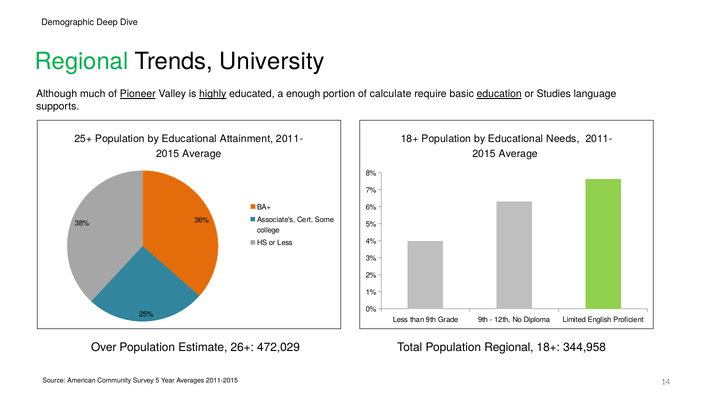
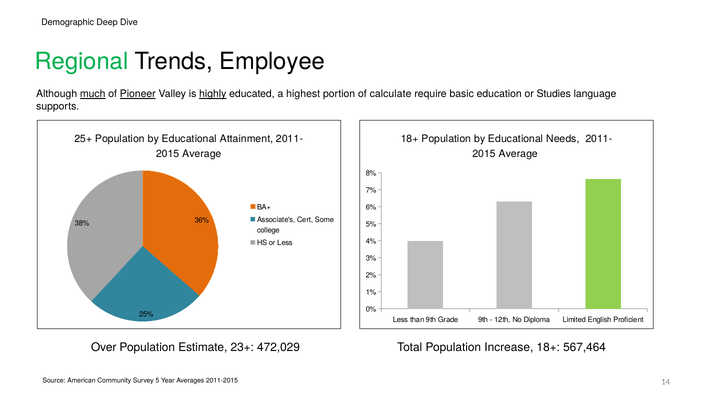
University: University -> Employee
much underline: none -> present
enough: enough -> highest
education underline: present -> none
26+: 26+ -> 23+
Population Regional: Regional -> Increase
344,958: 344,958 -> 567,464
